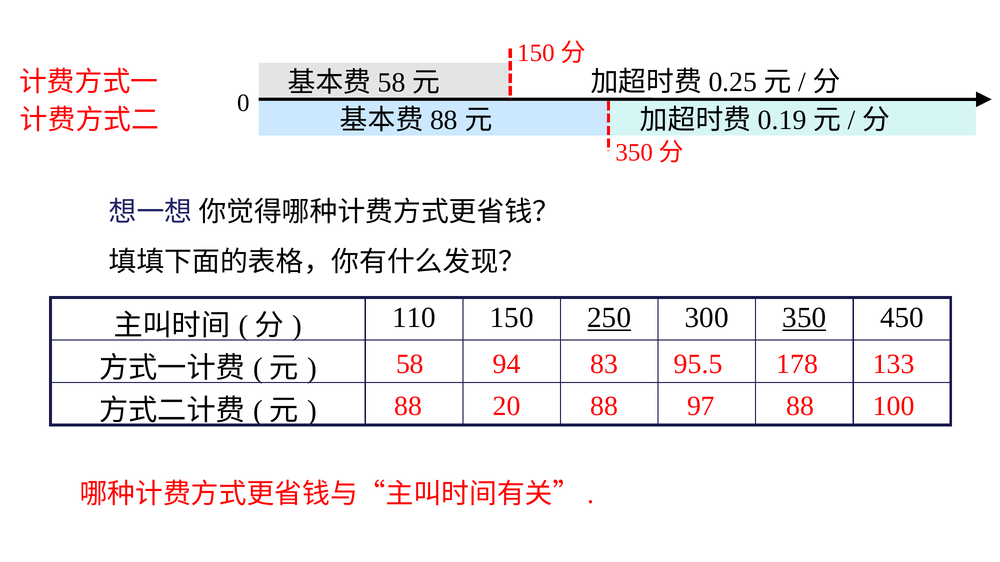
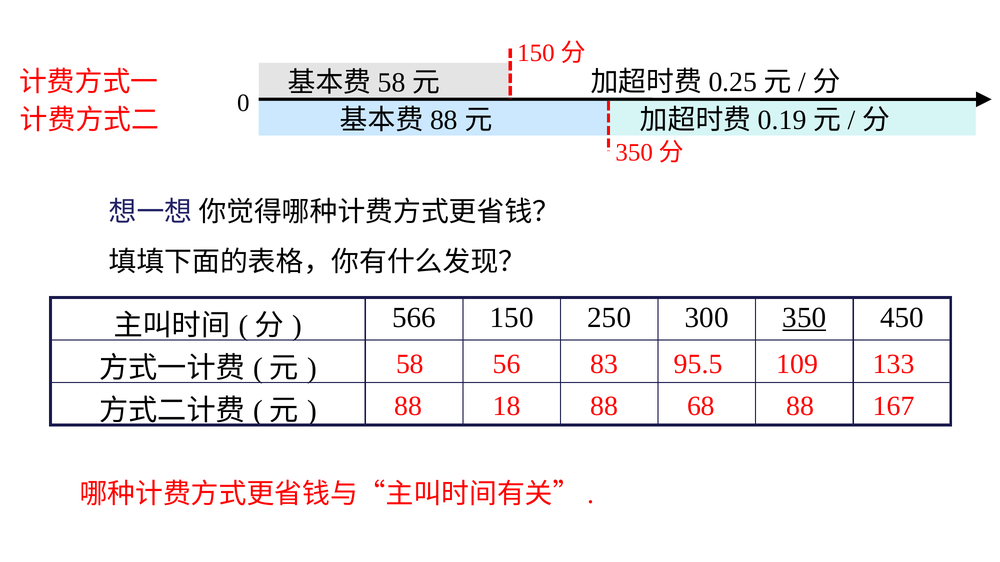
110: 110 -> 566
250 underline: present -> none
94: 94 -> 56
178: 178 -> 109
20: 20 -> 18
97: 97 -> 68
100: 100 -> 167
